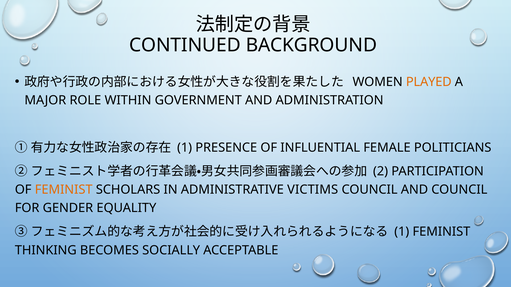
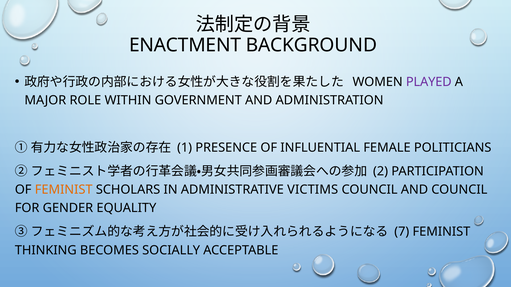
CONTINUED: CONTINUED -> ENACTMENT
PLAYED colour: orange -> purple
1 at (402, 232): 1 -> 7
